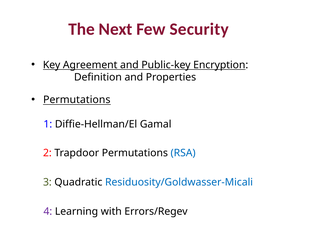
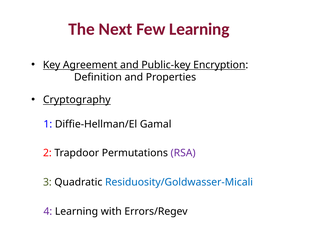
Few Security: Security -> Learning
Permutations at (77, 100): Permutations -> Cryptography
RSA colour: blue -> purple
